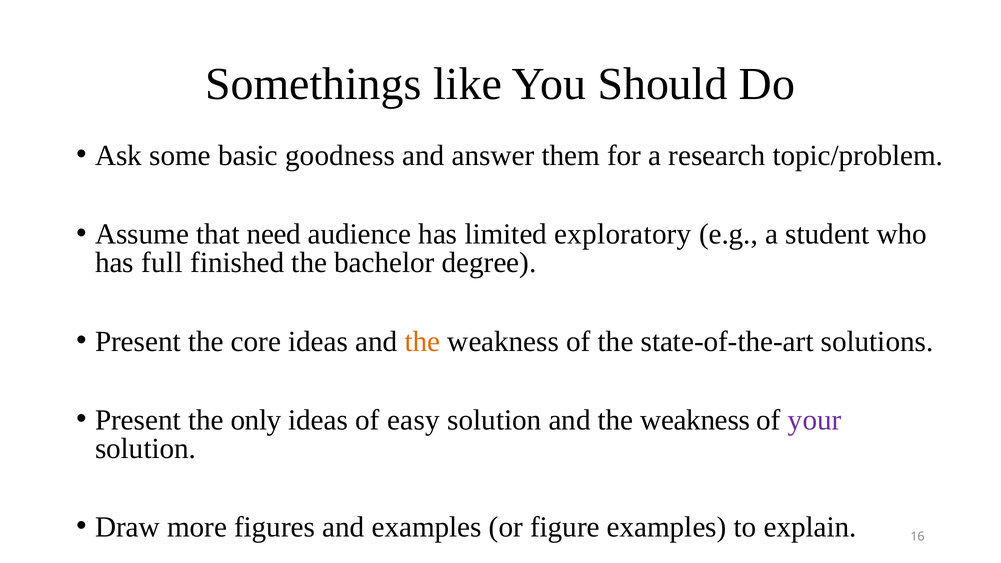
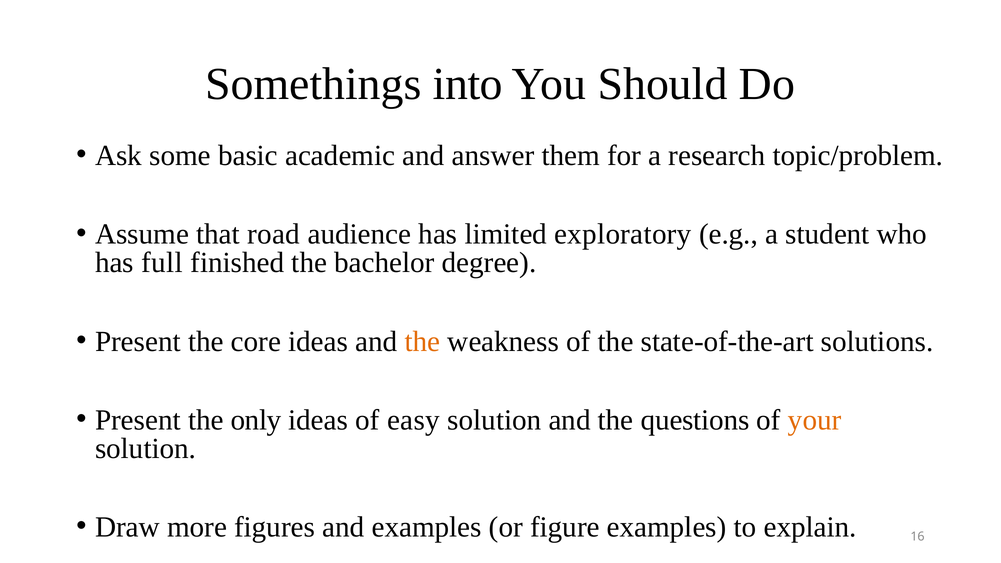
like: like -> into
goodness: goodness -> academic
need: need -> road
solution and the weakness: weakness -> questions
your colour: purple -> orange
